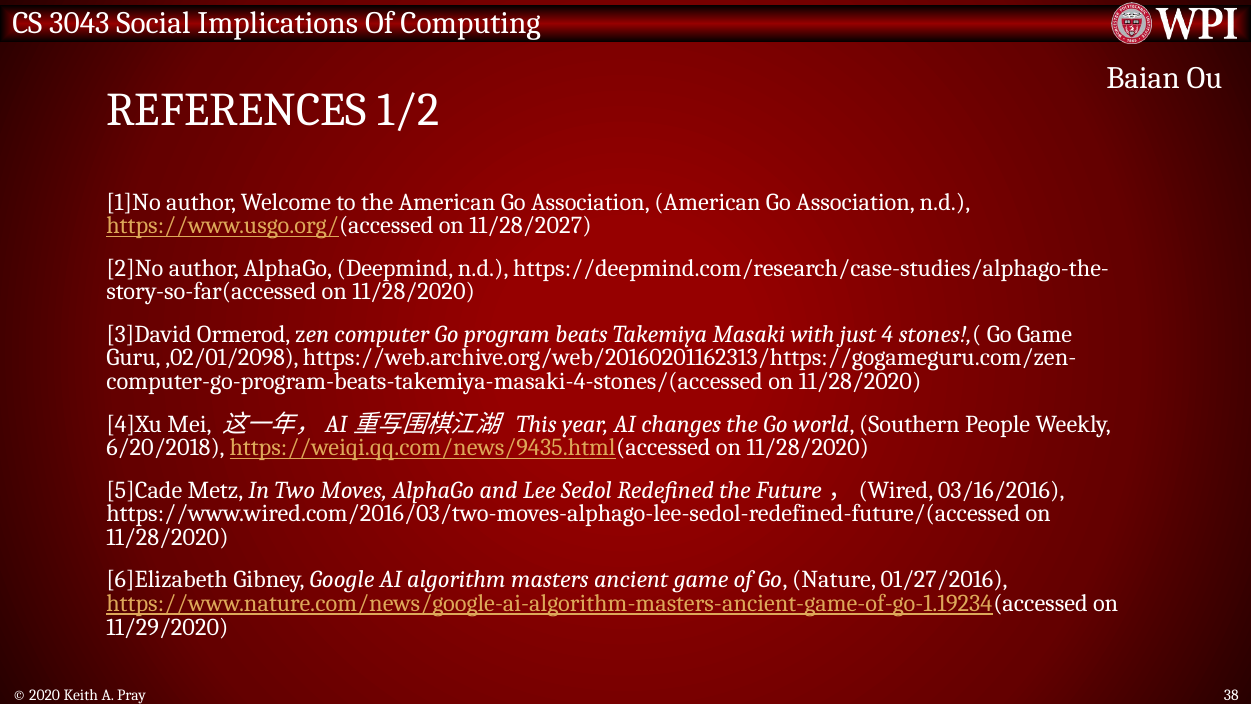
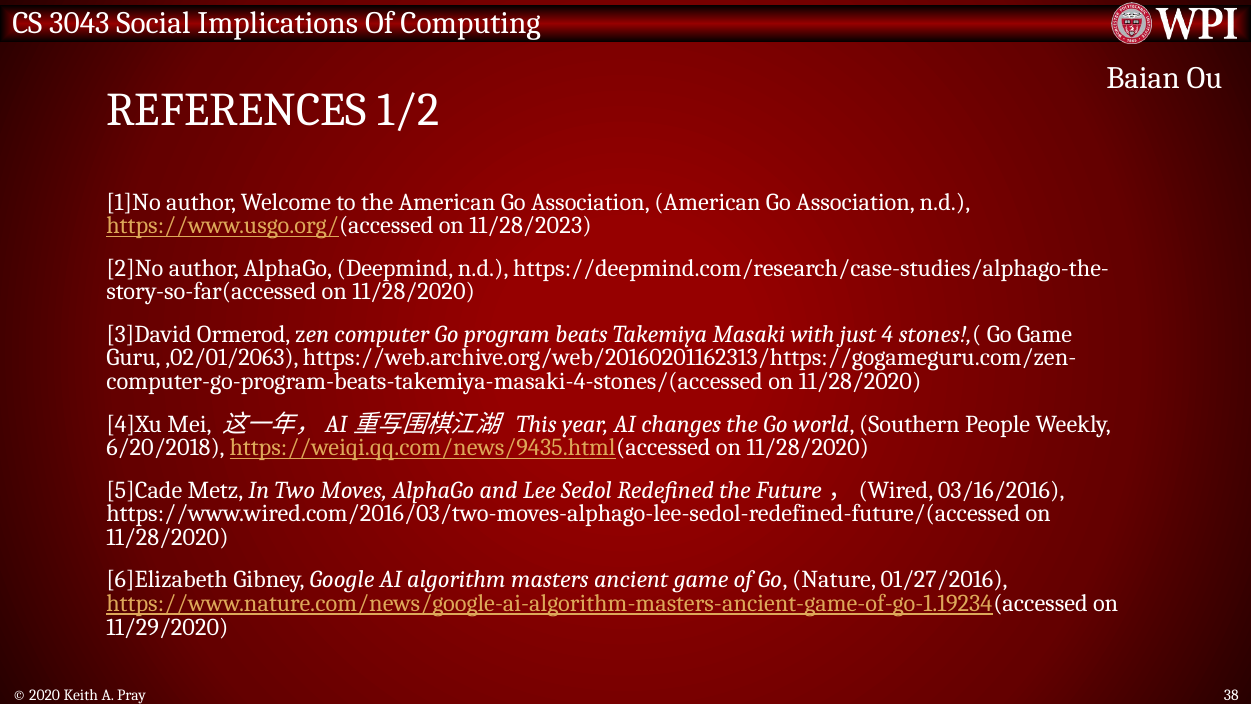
11/28/2027: 11/28/2027 -> 11/28/2023
,02/01/2098: ,02/01/2098 -> ,02/01/2063
